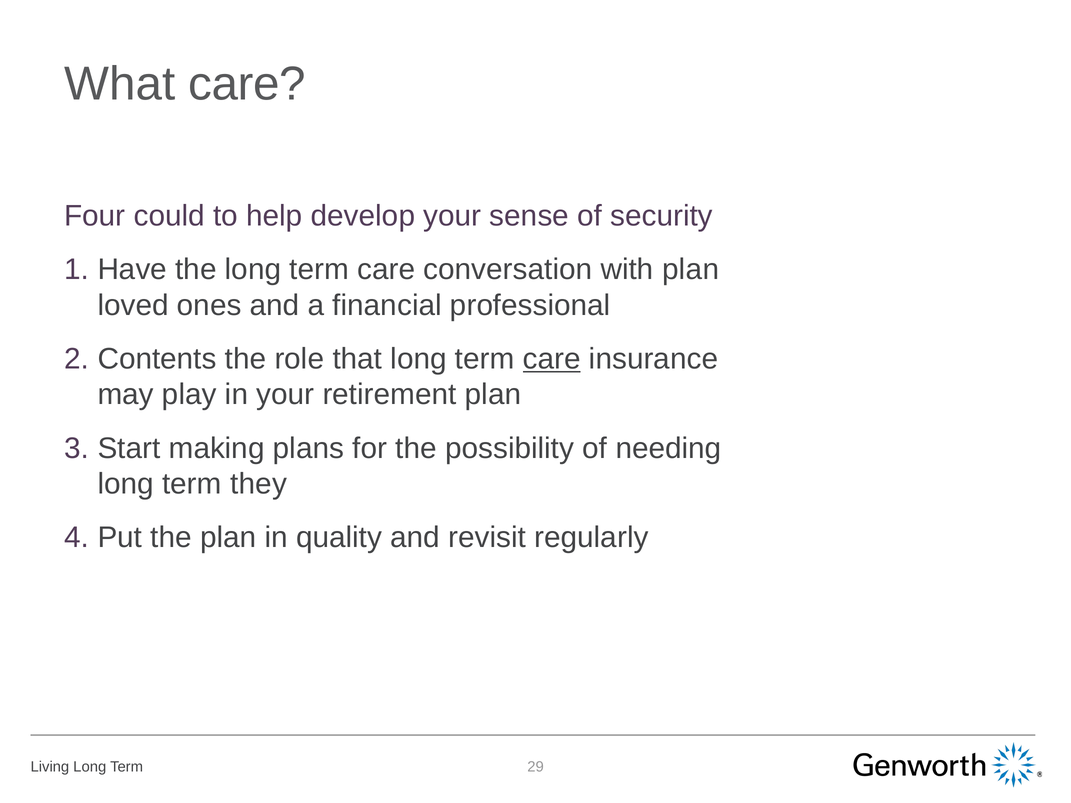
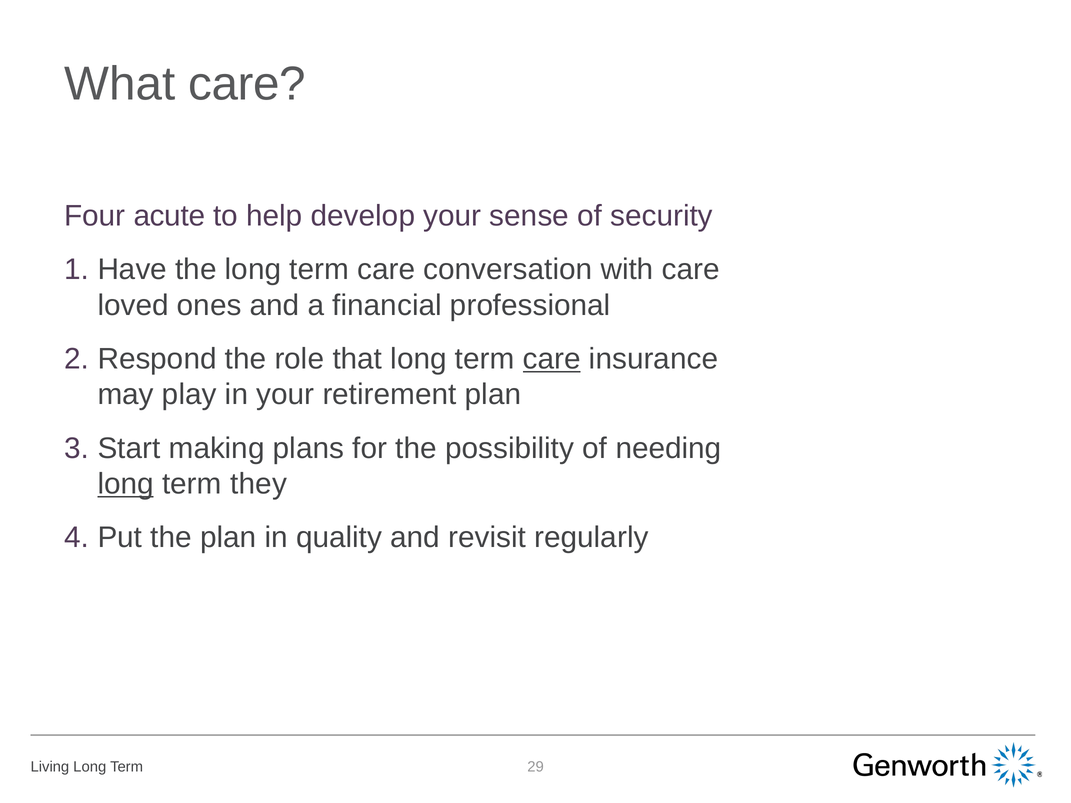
could: could -> acute
with plan: plan -> care
Contents: Contents -> Respond
long at (126, 484) underline: none -> present
